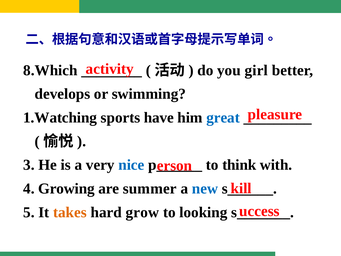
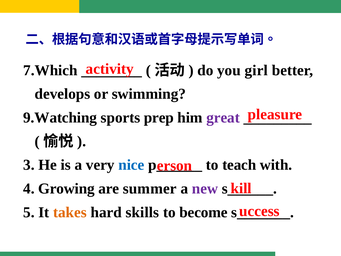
8.Which: 8.Which -> 7.Which
1.Watching: 1.Watching -> 9.Watching
have: have -> prep
great colour: blue -> purple
think: think -> teach
new colour: blue -> purple
grow: grow -> skills
looking: looking -> become
